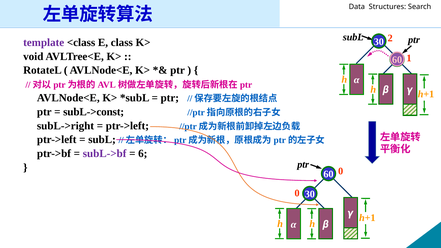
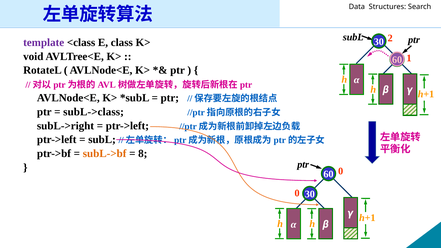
subL->const: subL->const -> subL->class
subL->bf colour: purple -> orange
6: 6 -> 8
